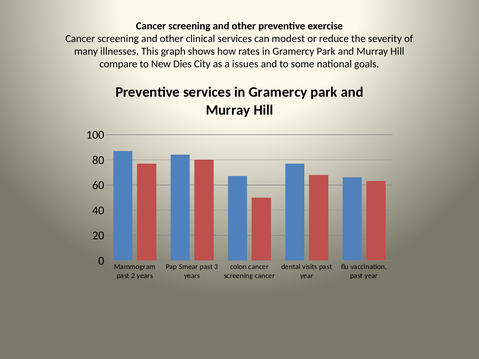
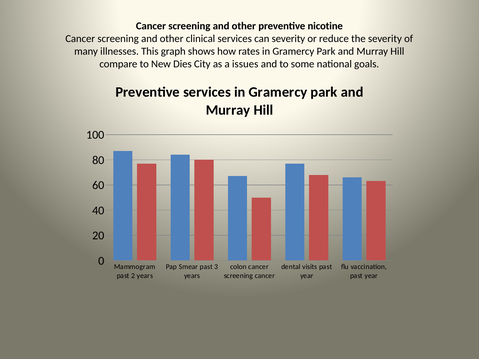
exercise: exercise -> nicotine
can modest: modest -> severity
